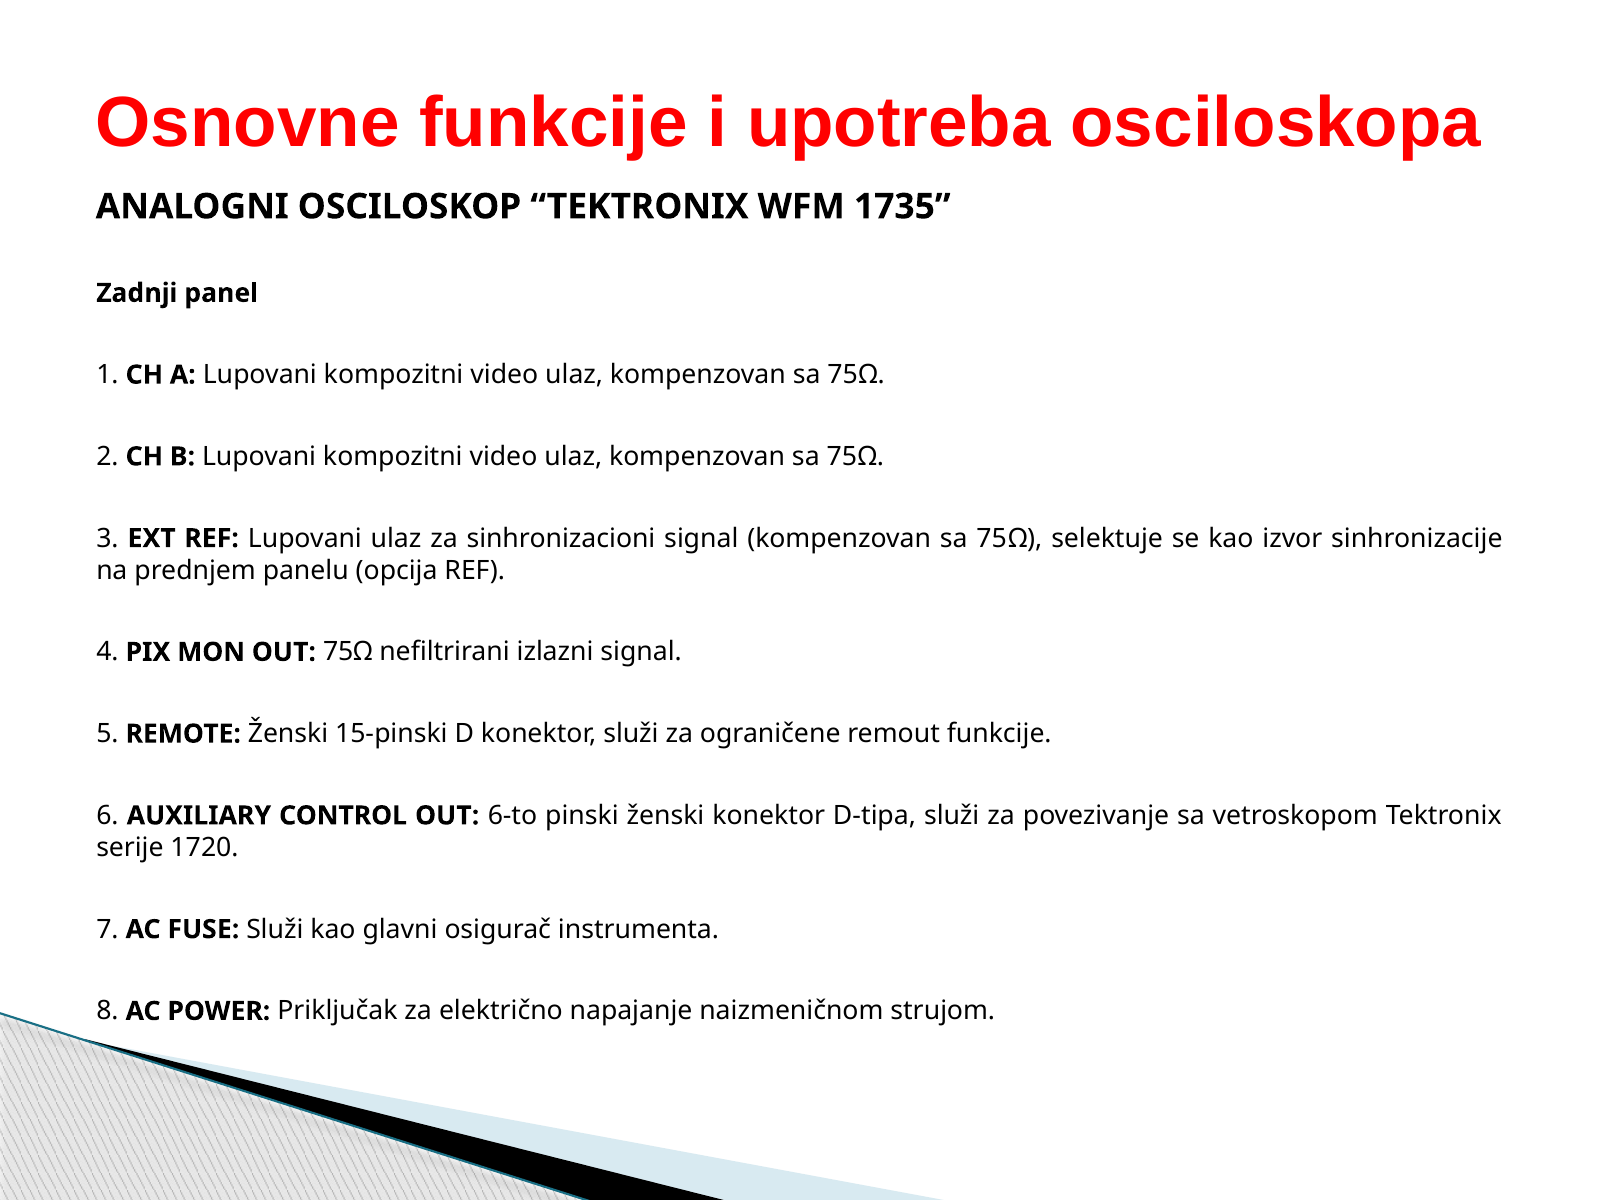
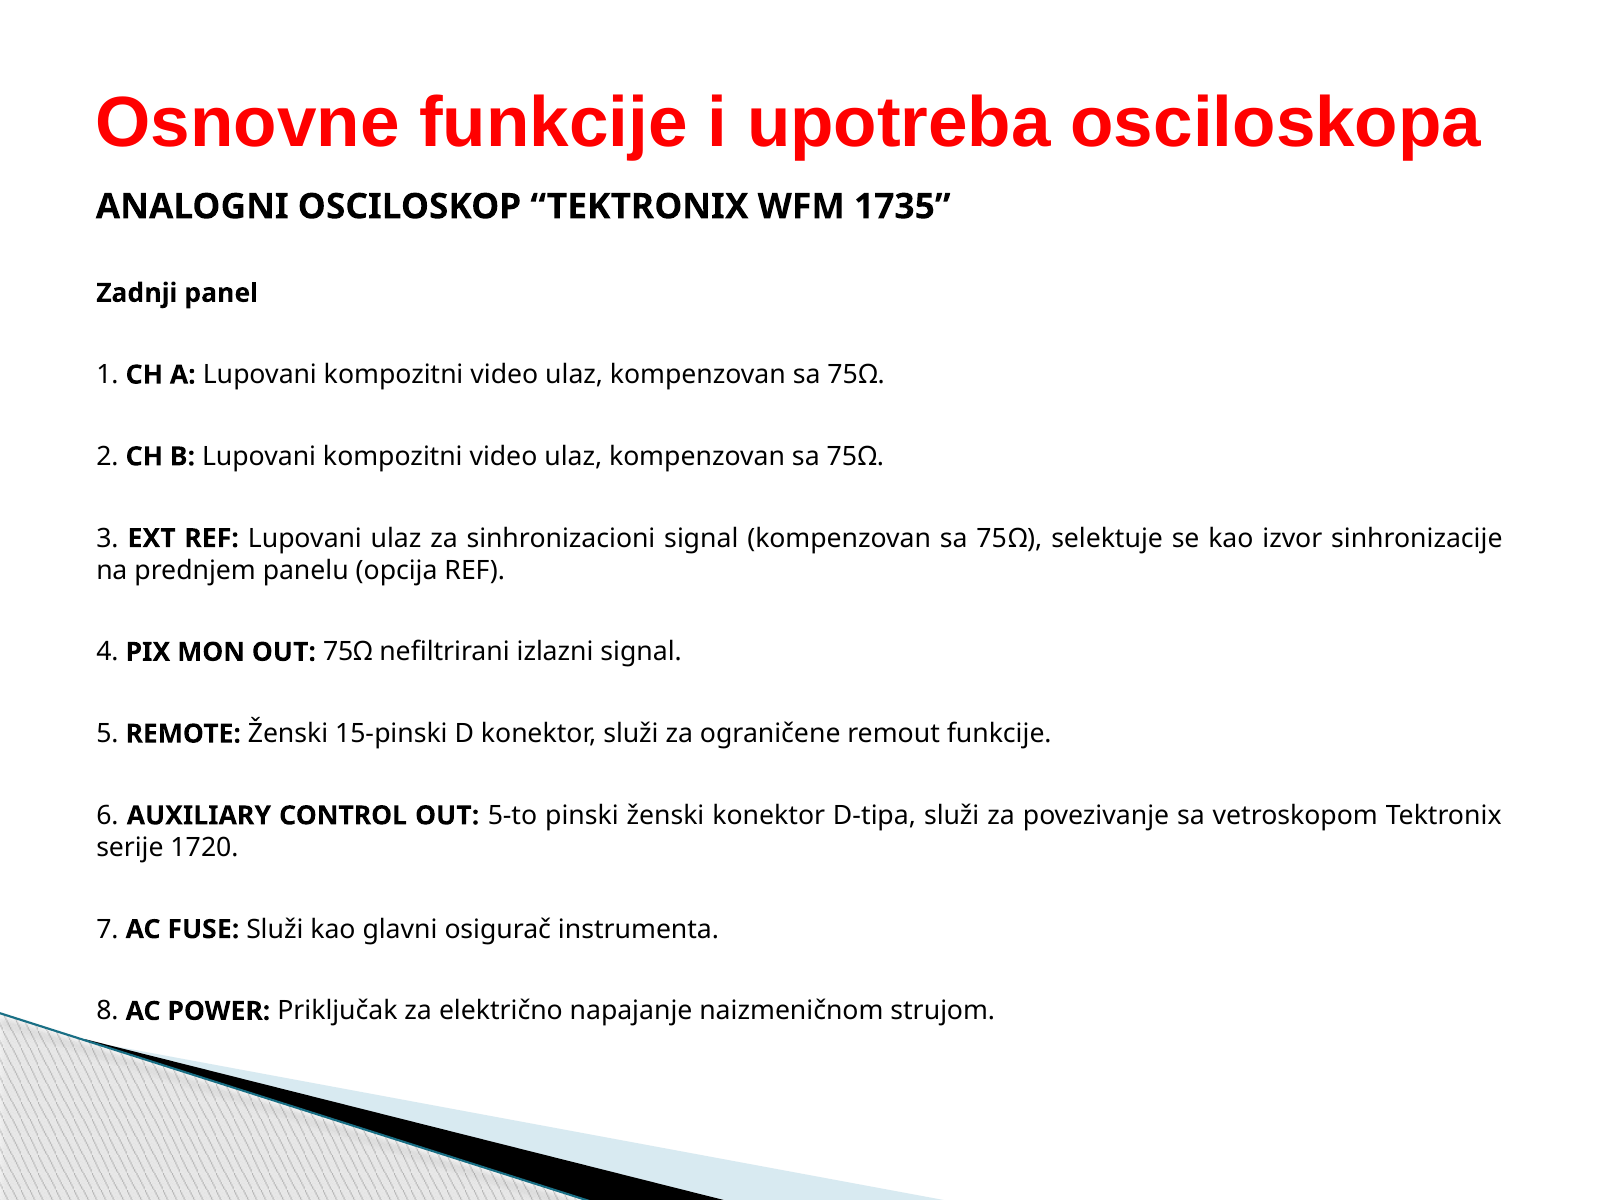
6-to: 6-to -> 5-to
